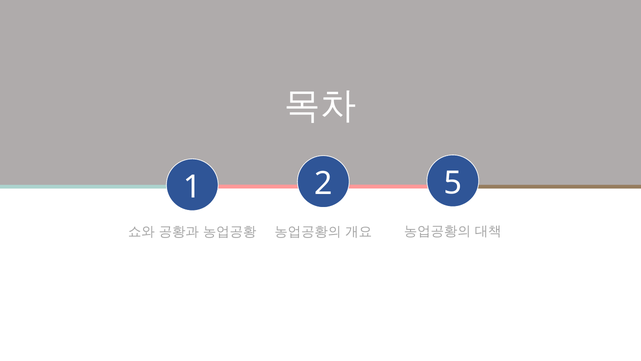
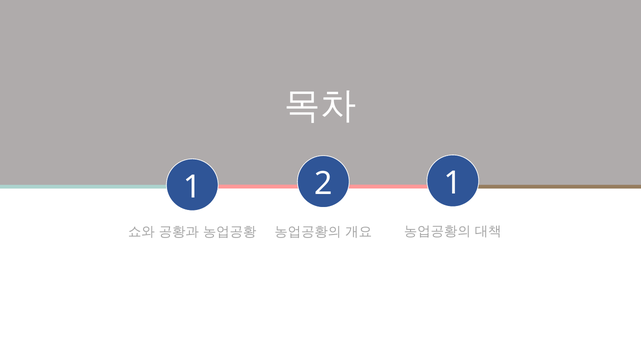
1 5: 5 -> 1
